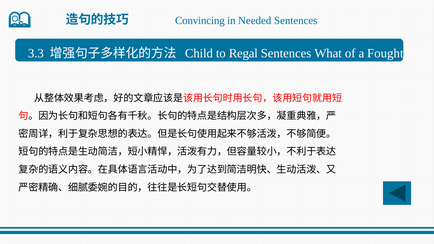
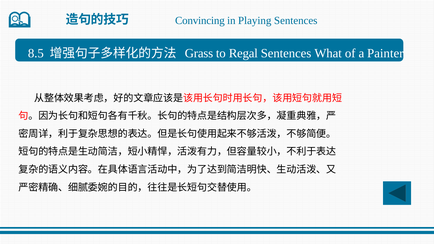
Needed: Needed -> Playing
3.3: 3.3 -> 8.5
Child: Child -> Grass
Fought: Fought -> Painter
